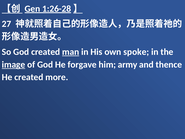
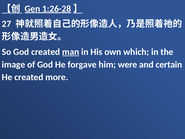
spoke: spoke -> which
image underline: present -> none
army: army -> were
thence: thence -> certain
